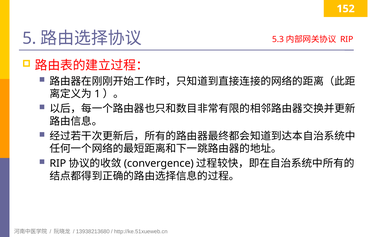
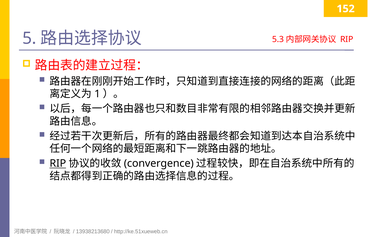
RIP at (58, 163) underline: none -> present
